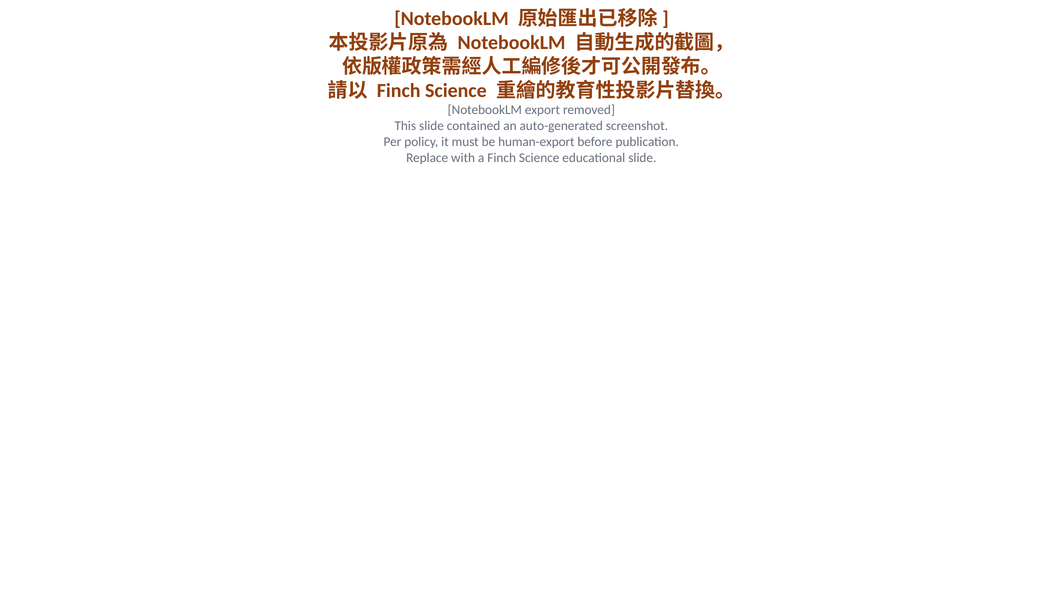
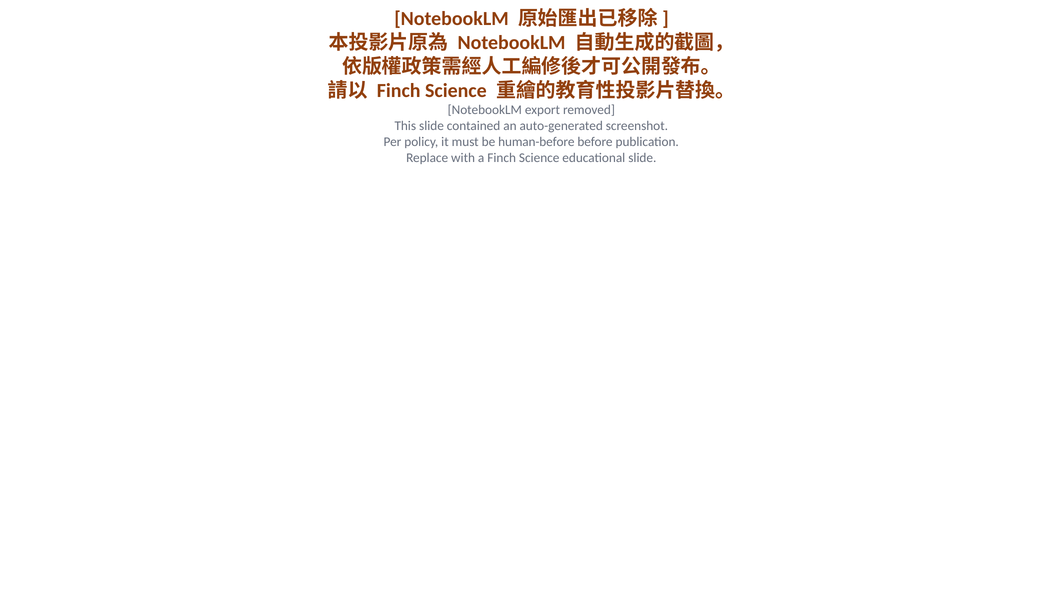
human-export: human-export -> human-before
